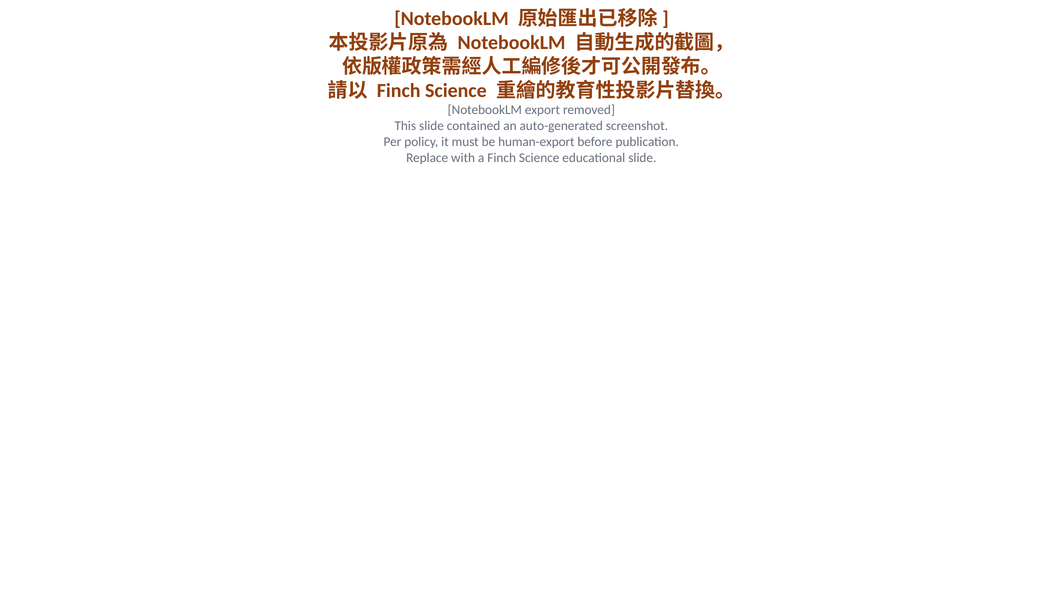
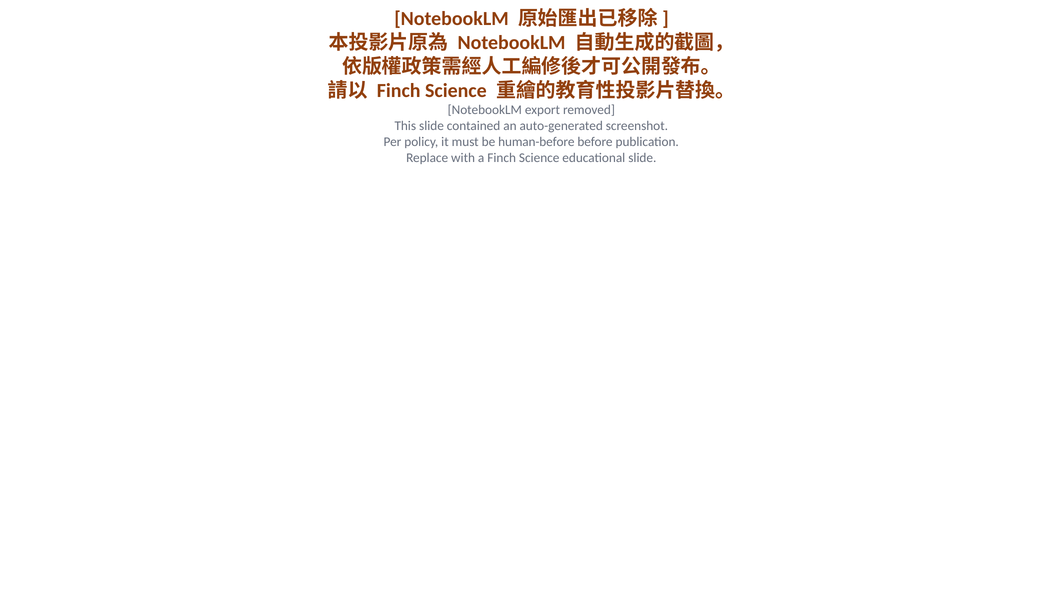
human-export: human-export -> human-before
